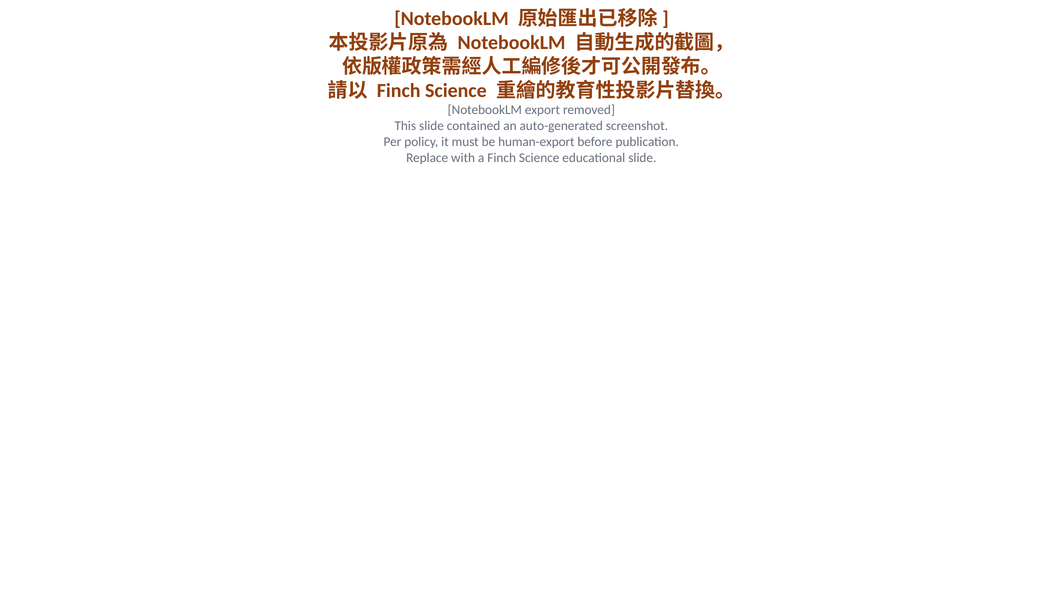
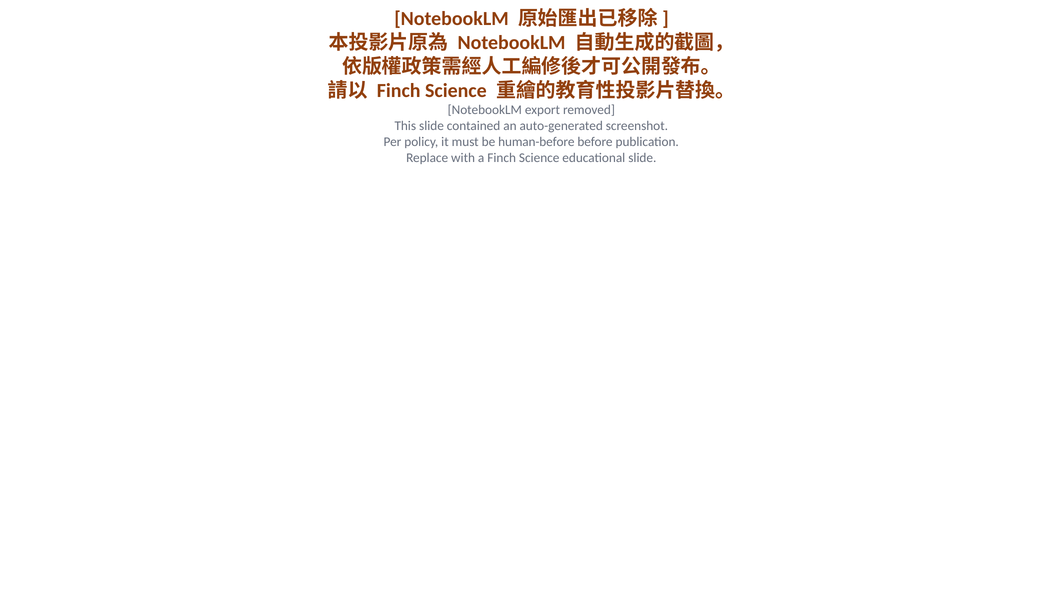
human-export: human-export -> human-before
